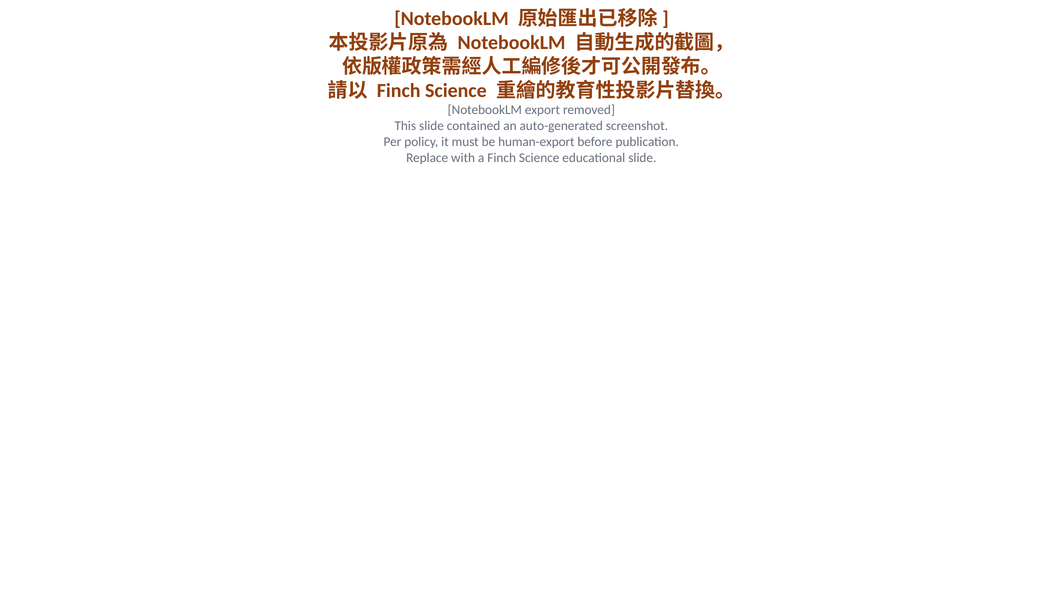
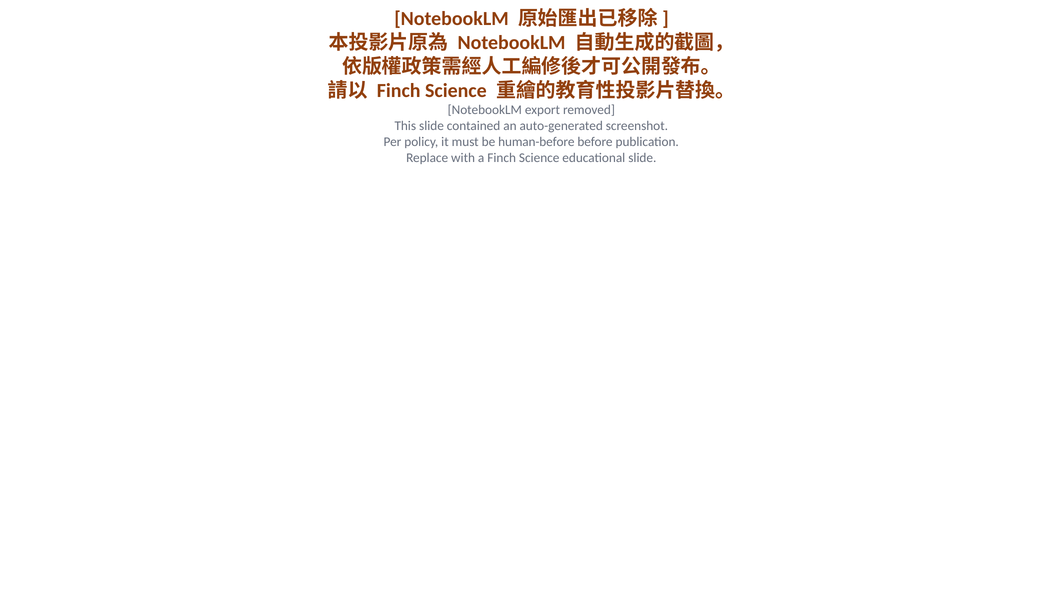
human-export: human-export -> human-before
